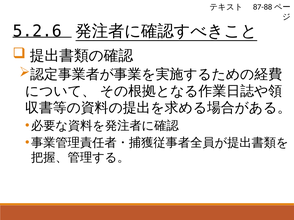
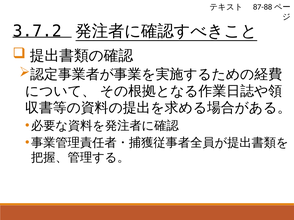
5.2.6: 5.2.6 -> 3.7.2
